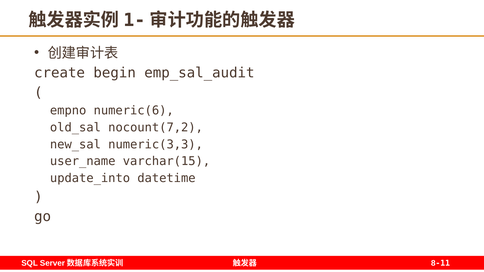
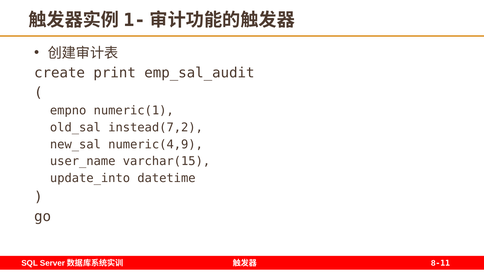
begin: begin -> print
numeric(6: numeric(6 -> numeric(1
nocount(7,2: nocount(7,2 -> instead(7,2
numeric(3,3: numeric(3,3 -> numeric(4,9
